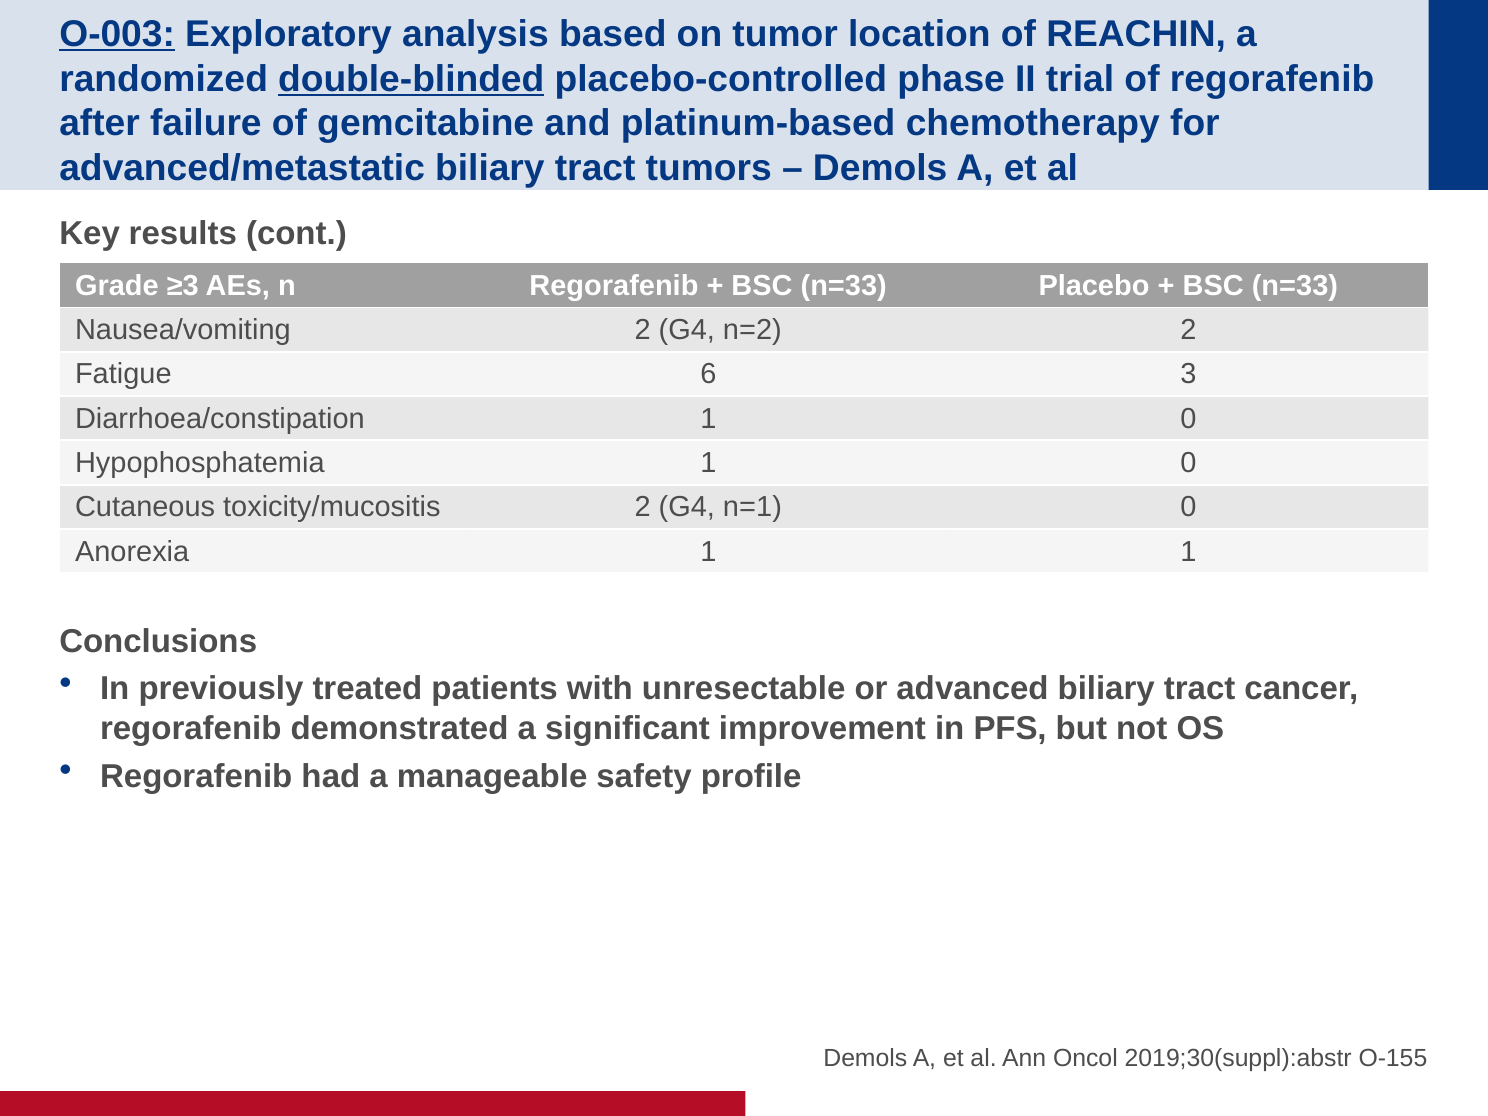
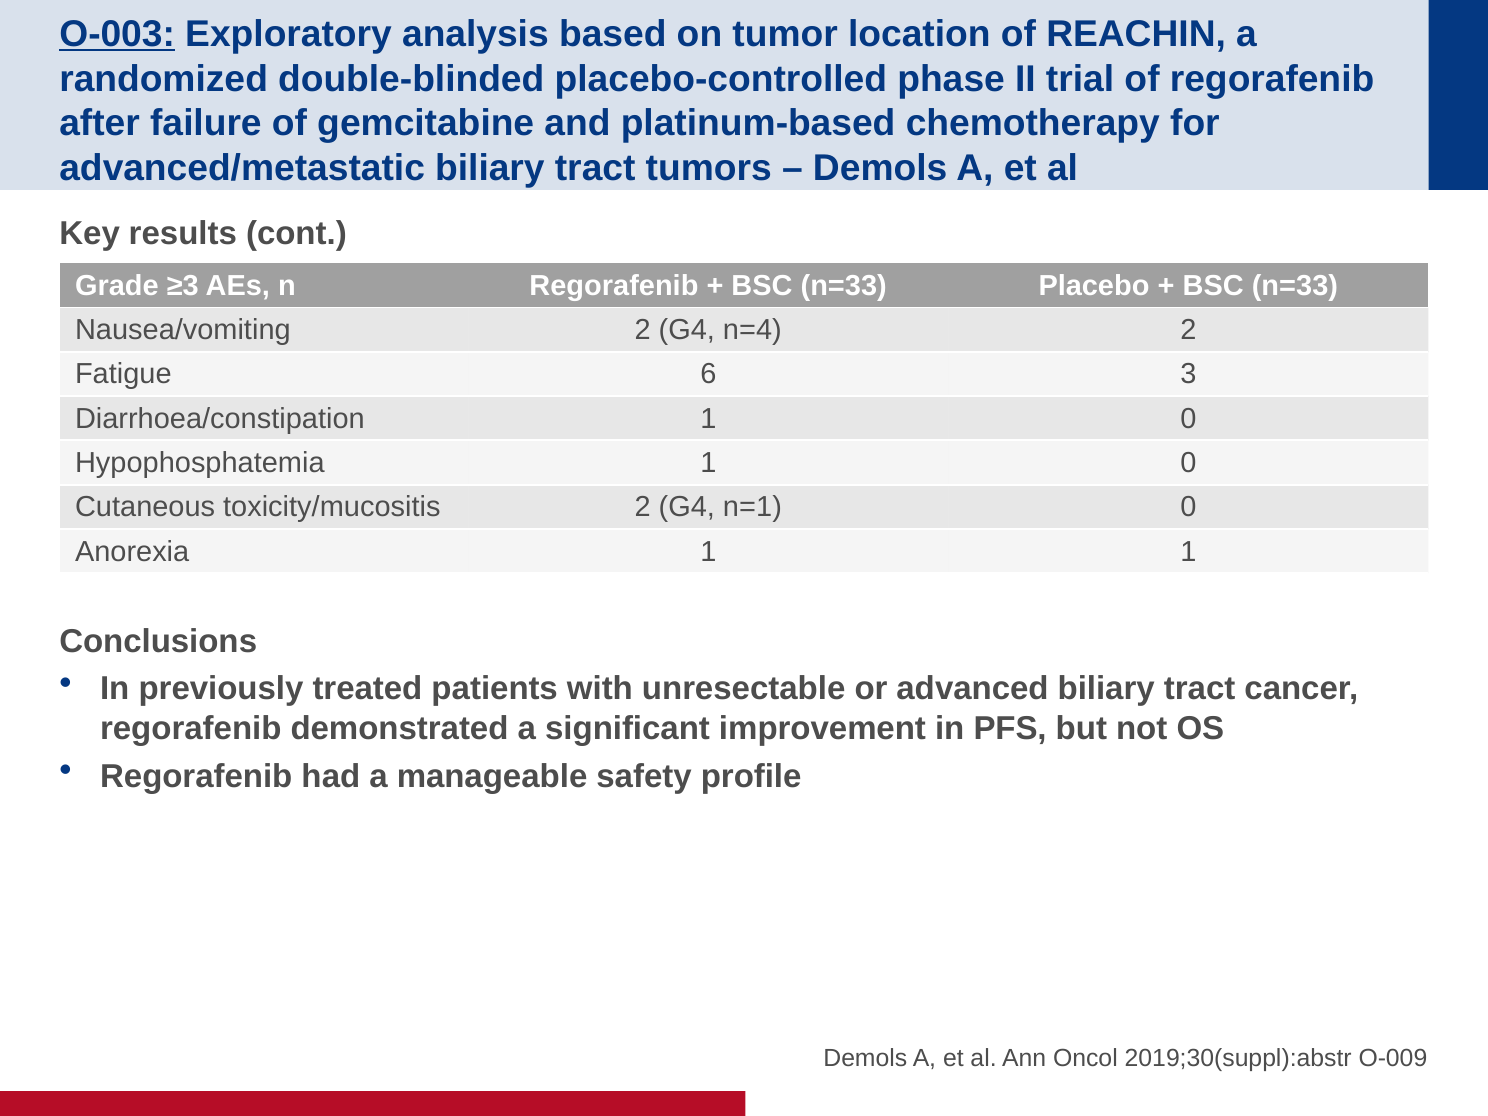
double-blinded underline: present -> none
n=2: n=2 -> n=4
O-155: O-155 -> O-009
